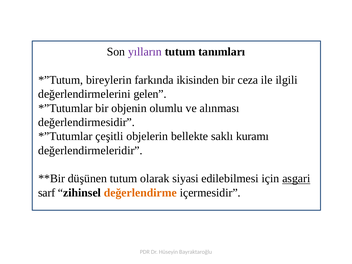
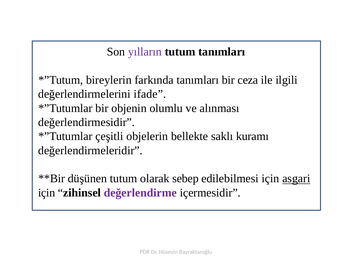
farkında ikisinden: ikisinden -> tanımları
gelen: gelen -> ifade
siyasi: siyasi -> sebep
sarf at (47, 193): sarf -> için
değerlendirme colour: orange -> purple
